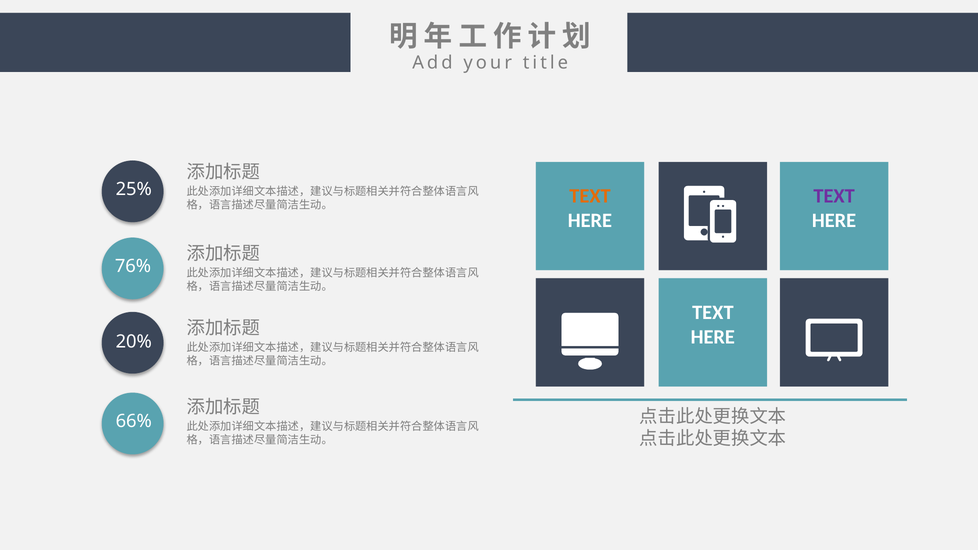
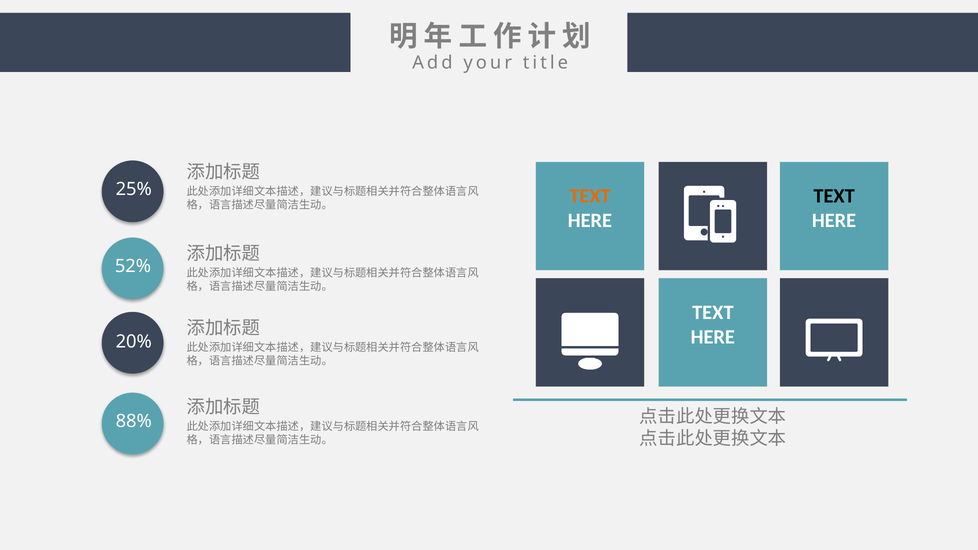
TEXT at (834, 196) colour: purple -> black
76%: 76% -> 52%
66%: 66% -> 88%
